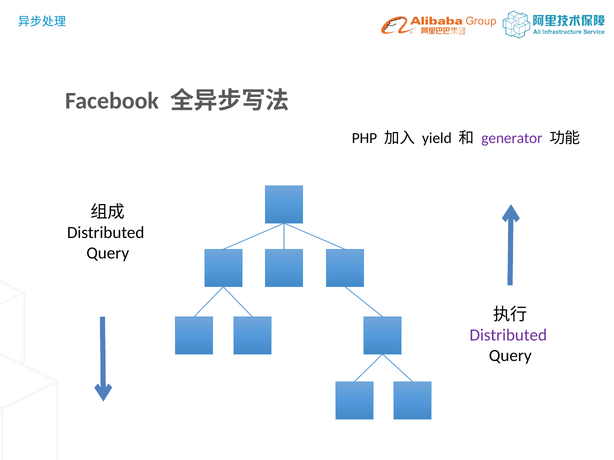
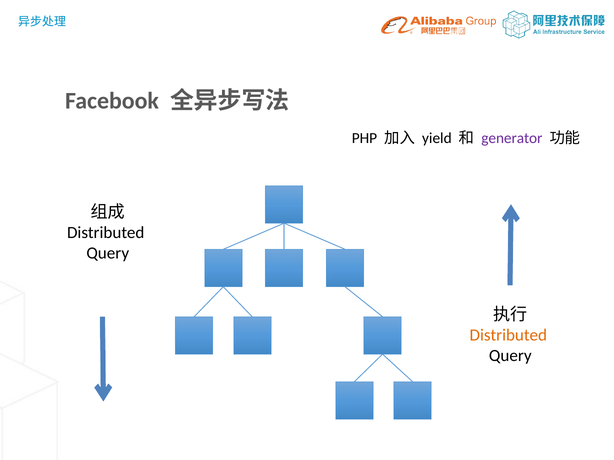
Distributed at (508, 336) colour: purple -> orange
